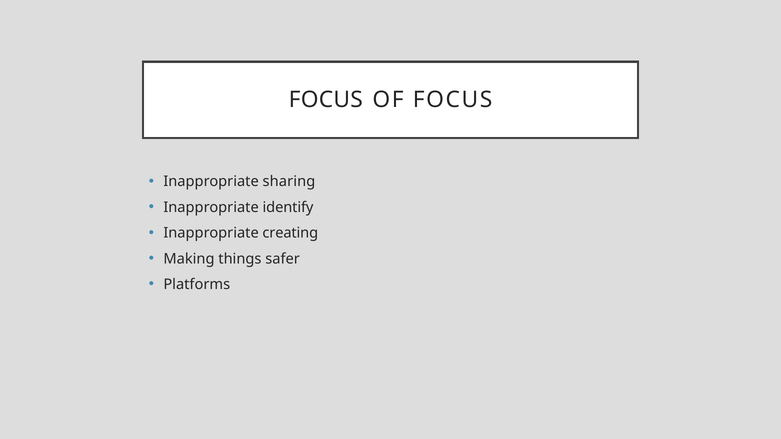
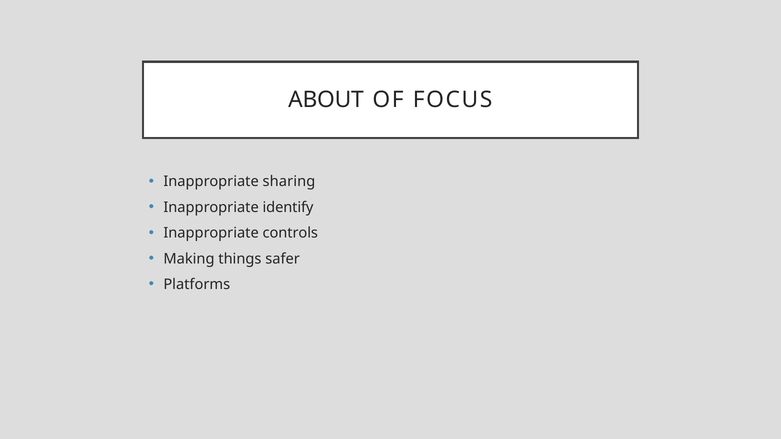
FOCUS at (326, 100): FOCUS -> ABOUT
creating: creating -> controls
